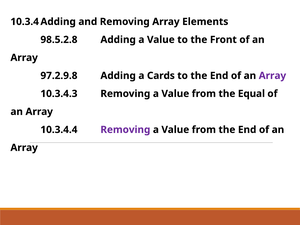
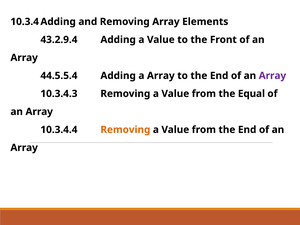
98.5.2.8: 98.5.2.8 -> 43.2.9.4
97.2.9.8: 97.2.9.8 -> 44.5.5.4
a Cards: Cards -> Array
Removing at (125, 130) colour: purple -> orange
